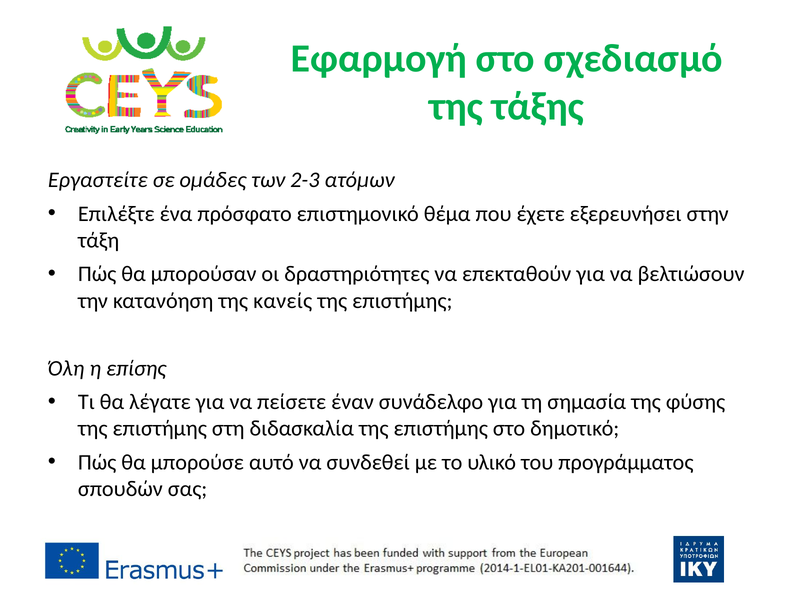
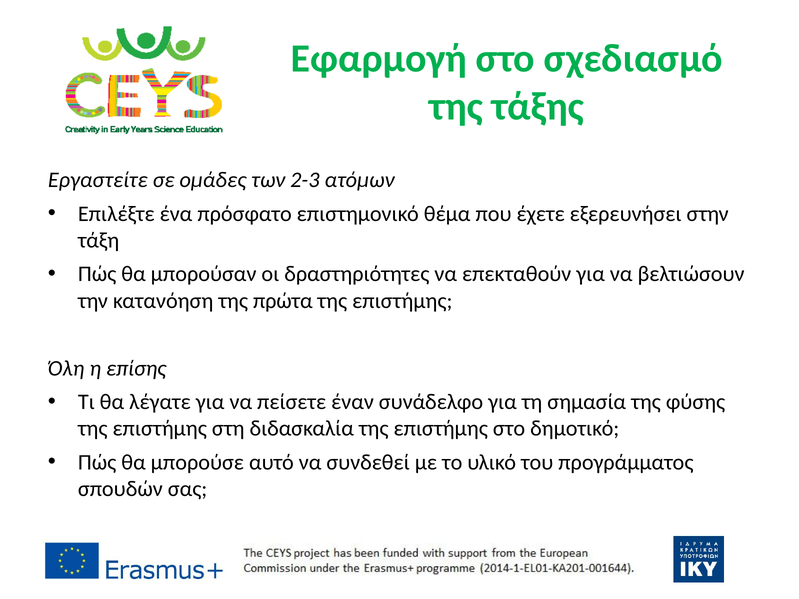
κανείς: κανείς -> πρώτα
